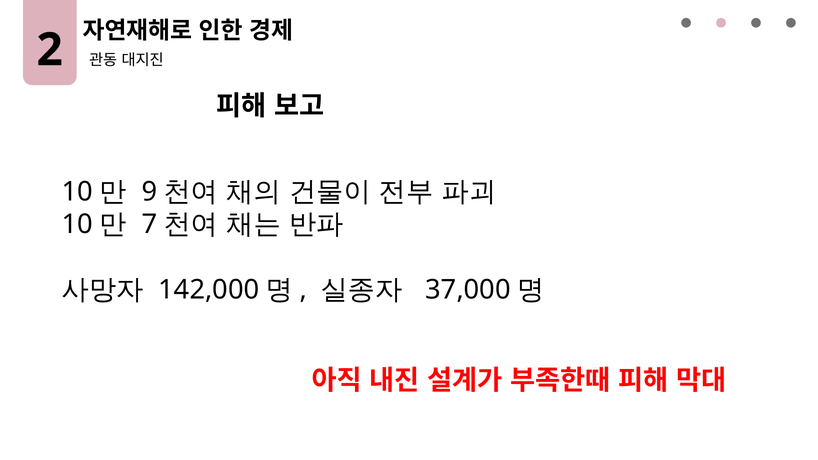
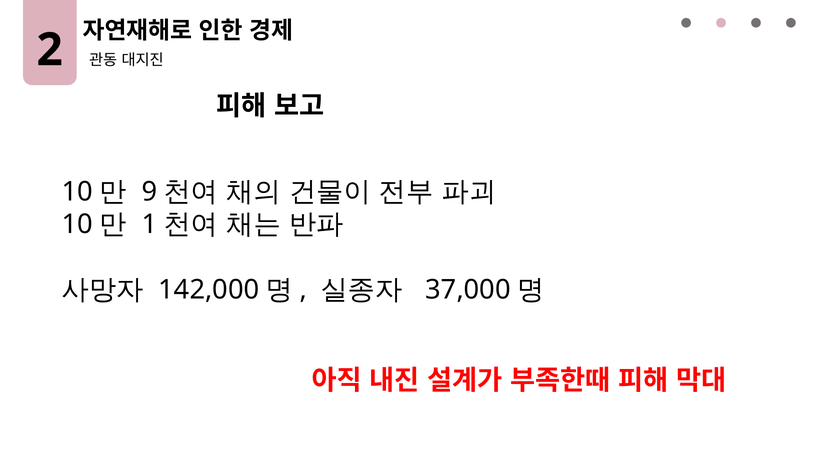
7: 7 -> 1
